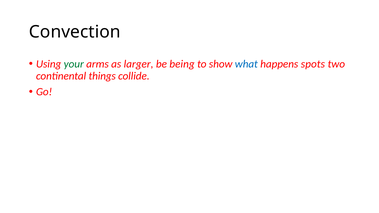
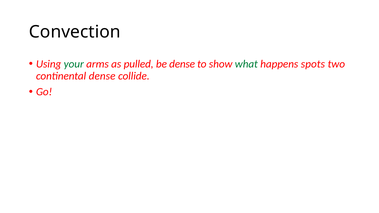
larger: larger -> pulled
be being: being -> dense
what colour: blue -> green
continental things: things -> dense
